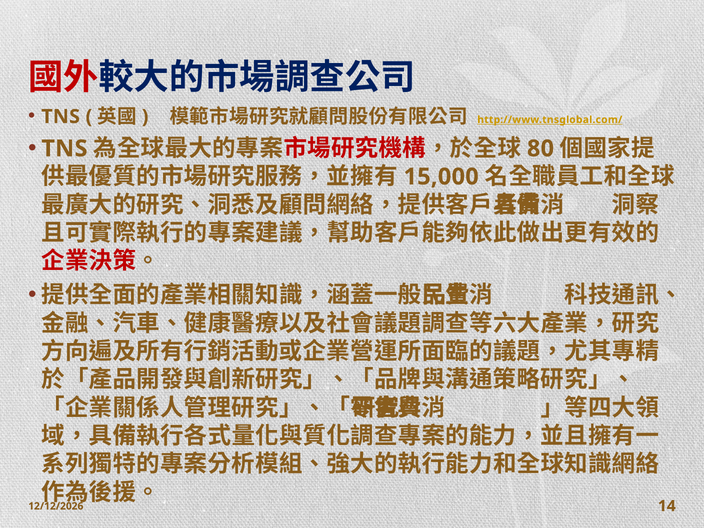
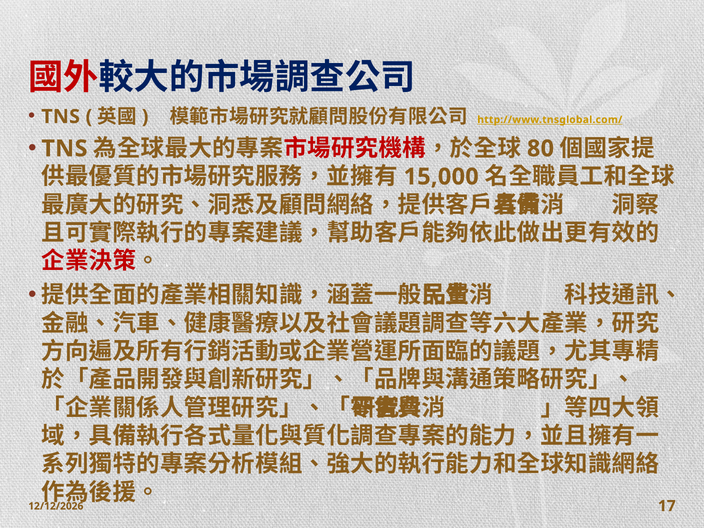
14: 14 -> 17
